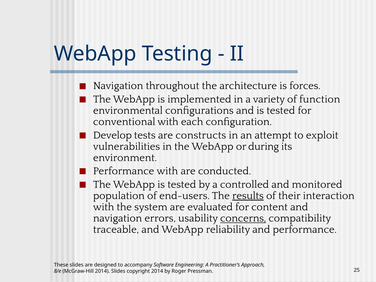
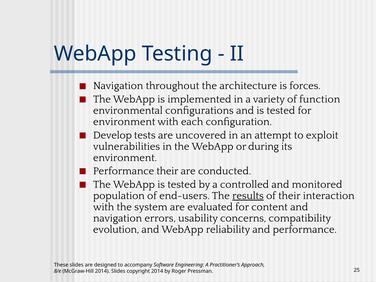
conventional at (124, 122): conventional -> environment
constructs: constructs -> uncovered
Performance with: with -> their
concerns underline: present -> none
traceable: traceable -> evolution
